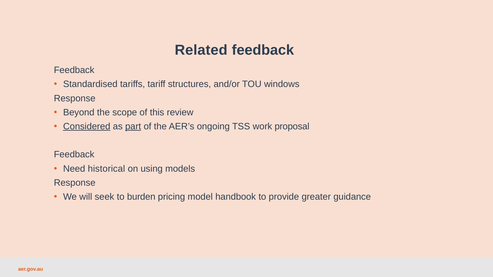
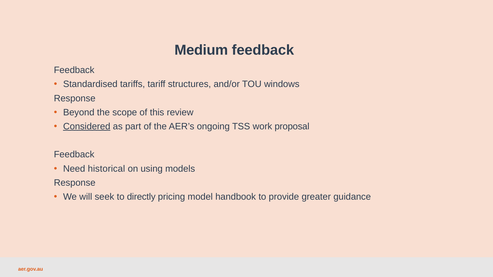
Related: Related -> Medium
part underline: present -> none
burden: burden -> directly
